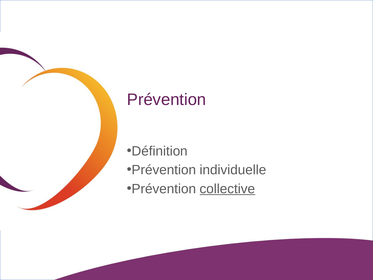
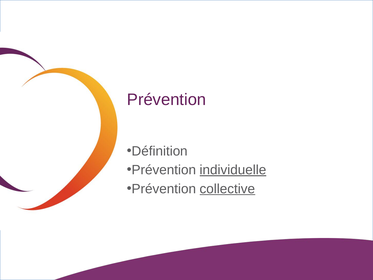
individuelle underline: none -> present
